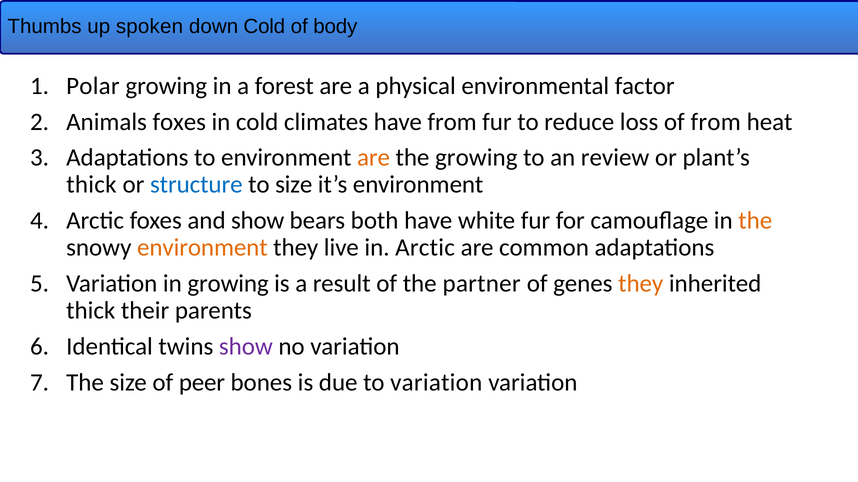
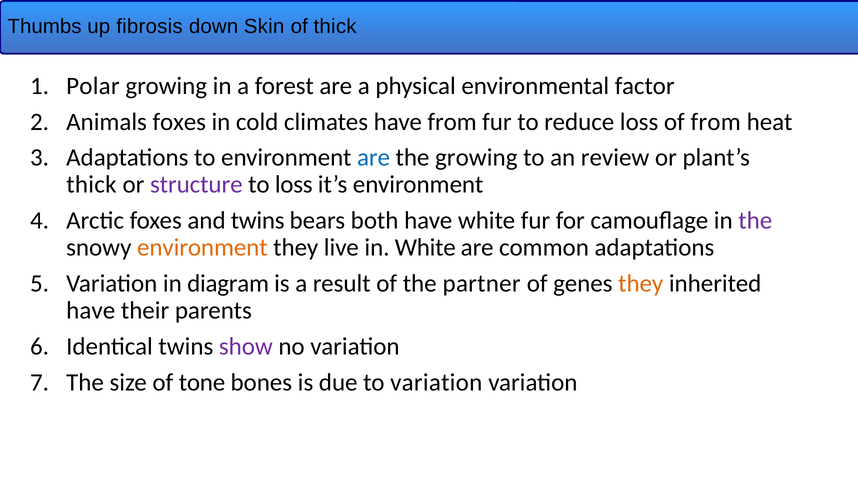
spoken: spoken -> fibrosis
down Cold: Cold -> Skin
of body: body -> thick
are at (374, 158) colour: orange -> blue
structure colour: blue -> purple
to size: size -> loss
and show: show -> twins
the at (755, 221) colour: orange -> purple
in Arctic: Arctic -> White
in growing: growing -> diagram
thick at (91, 311): thick -> have
peer: peer -> tone
